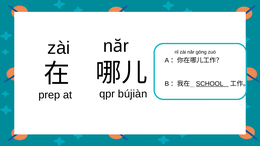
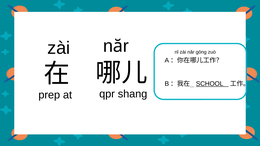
bújiàn: bújiàn -> shang
